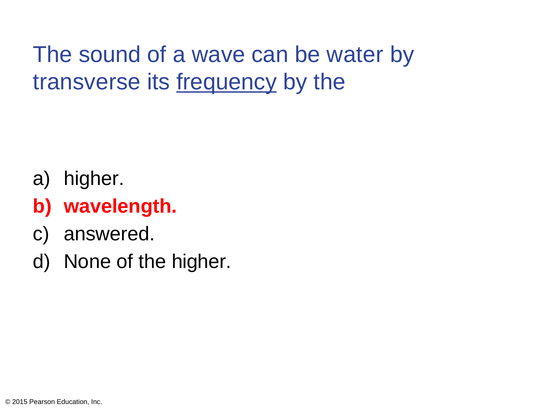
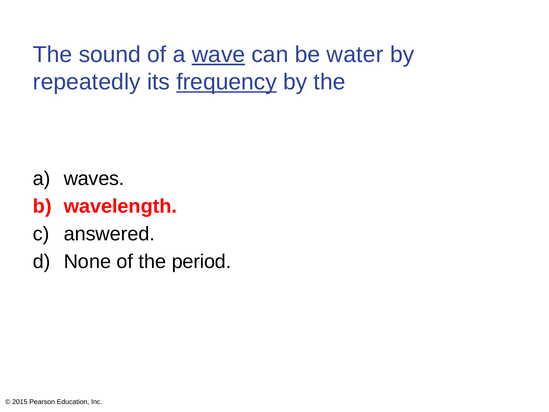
wave underline: none -> present
transverse: transverse -> repeatedly
a higher: higher -> waves
the higher: higher -> period
